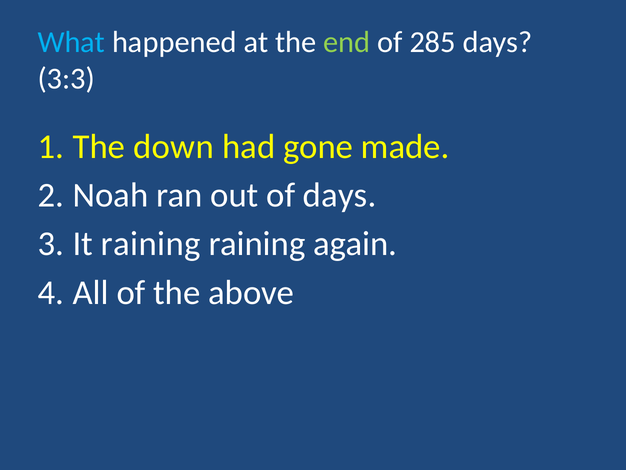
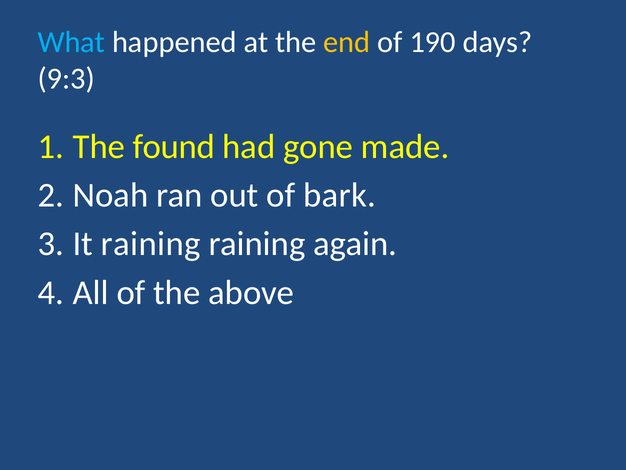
end colour: light green -> yellow
285: 285 -> 190
3:3: 3:3 -> 9:3
down: down -> found
of days: days -> bark
